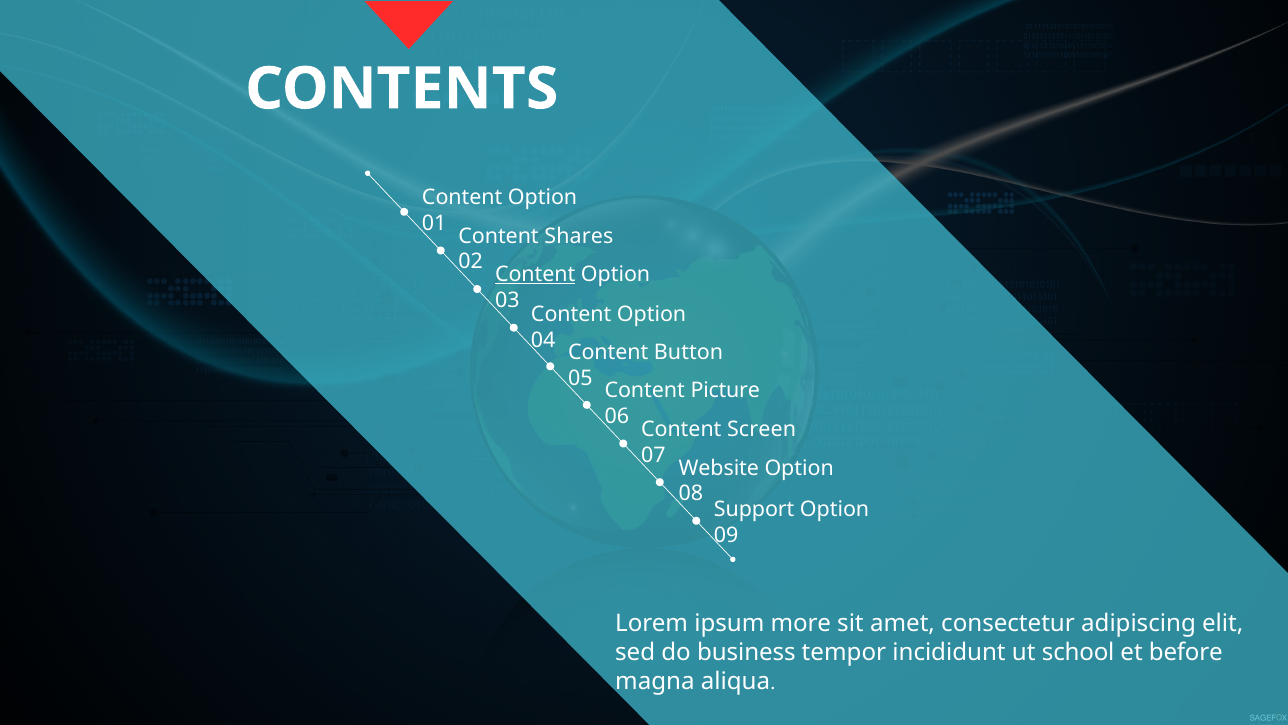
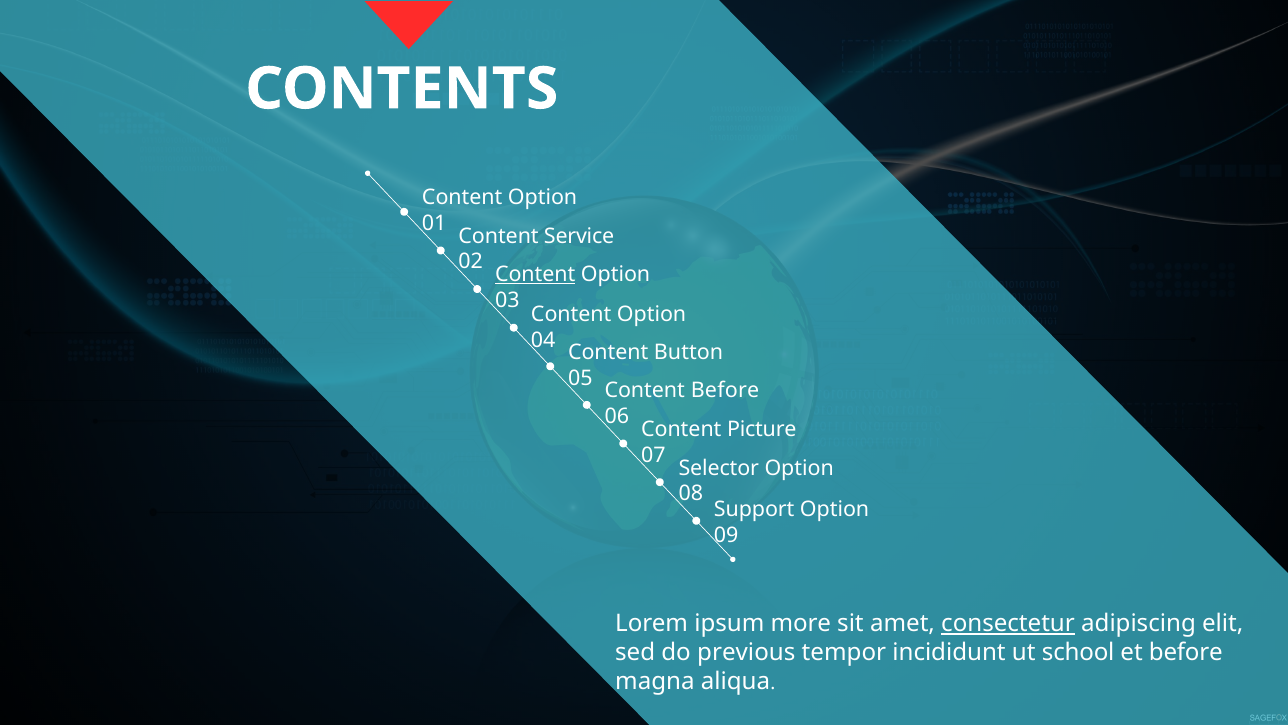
Shares: Shares -> Service
Content Picture: Picture -> Before
Screen: Screen -> Picture
Website: Website -> Selector
consectetur underline: none -> present
business: business -> previous
